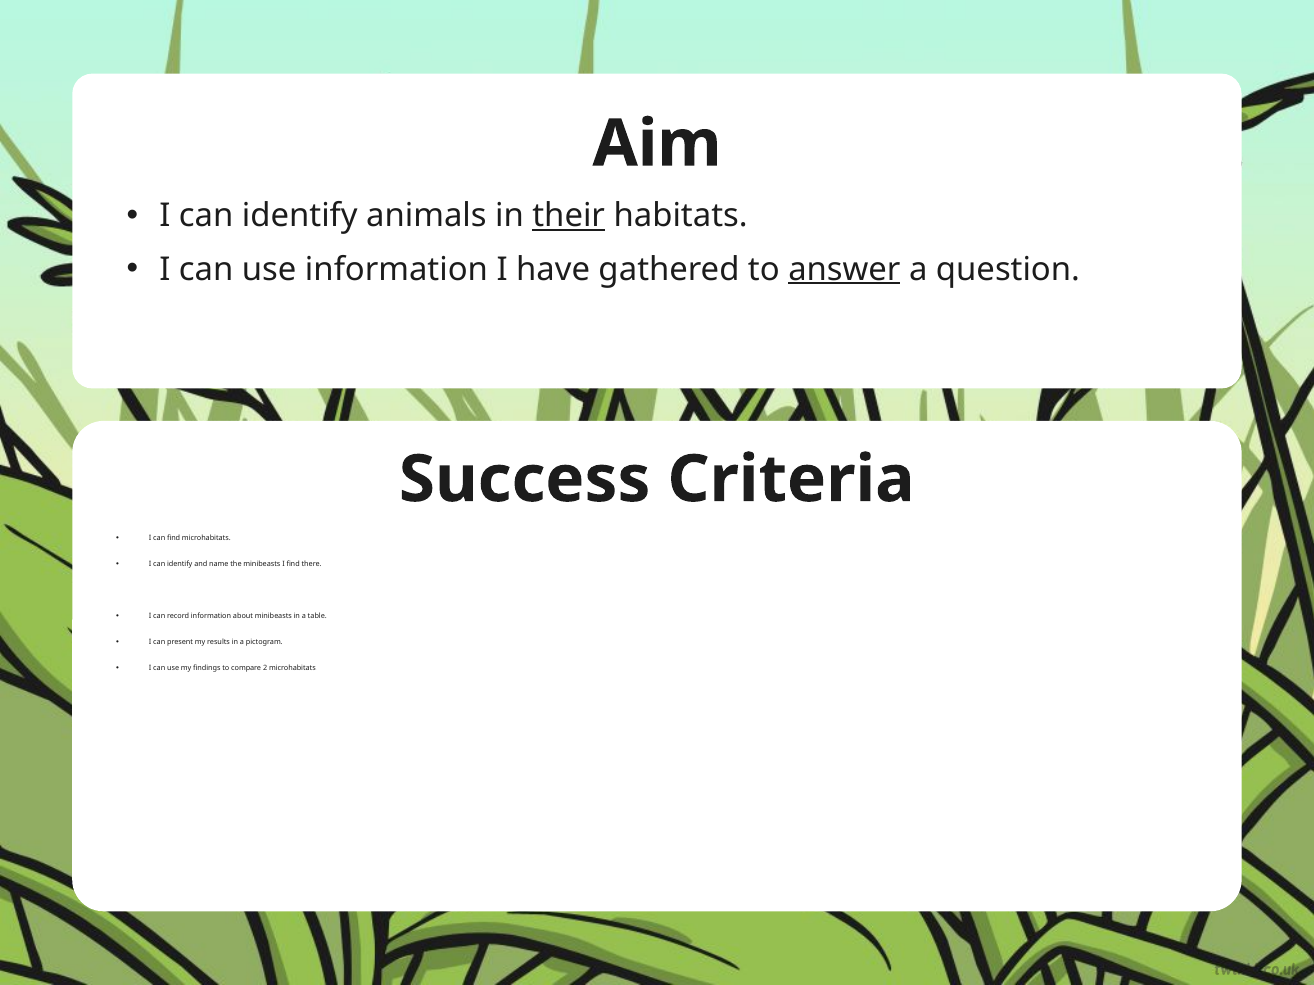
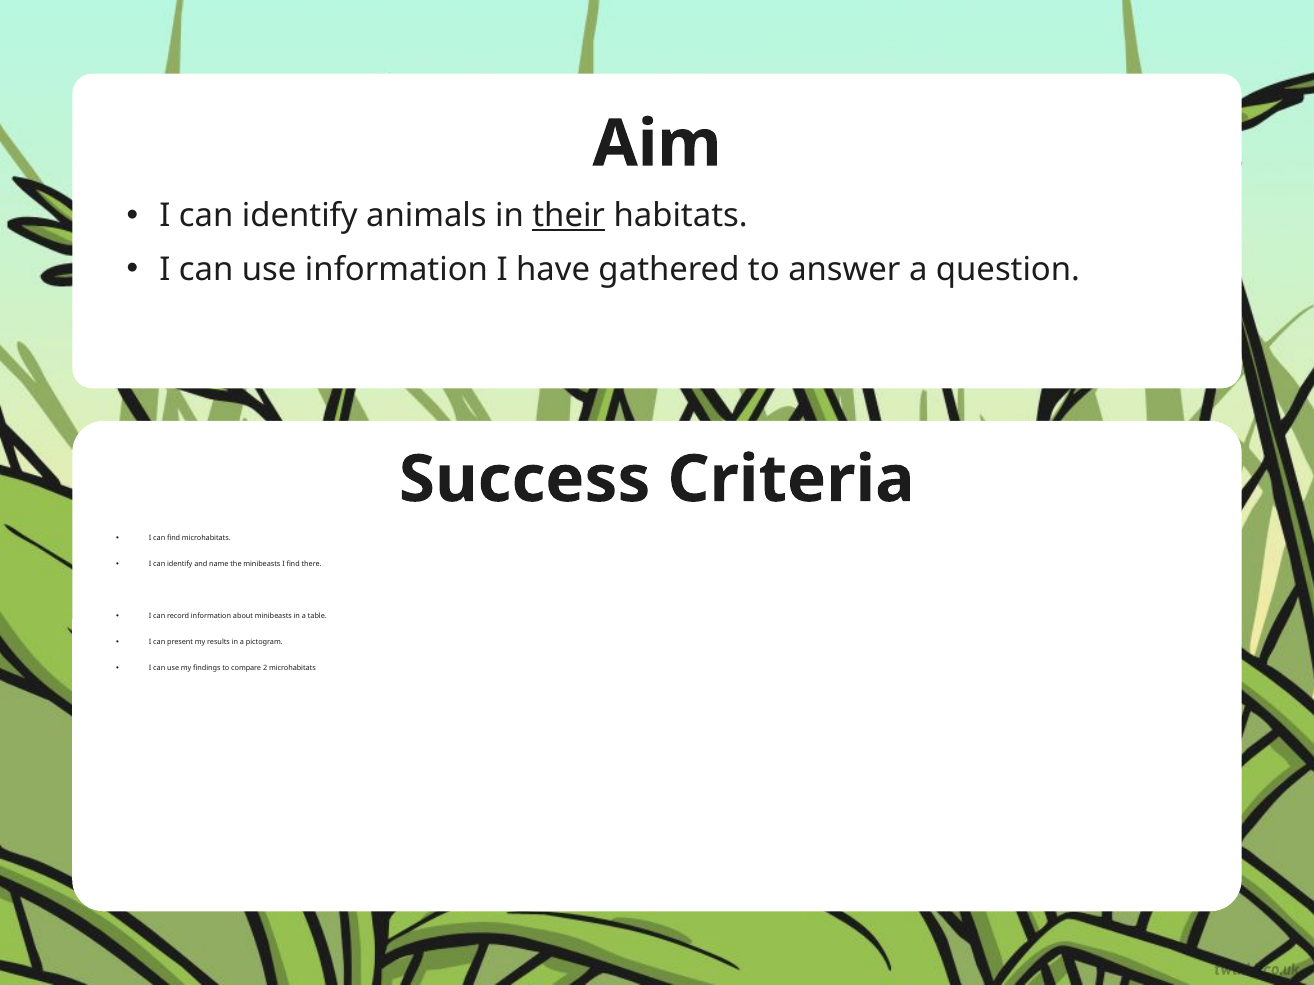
answer underline: present -> none
